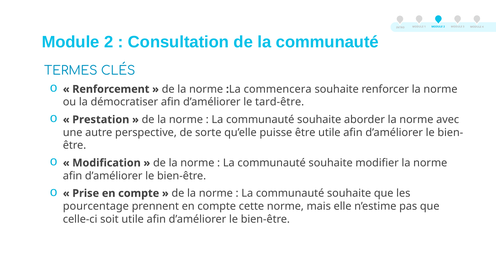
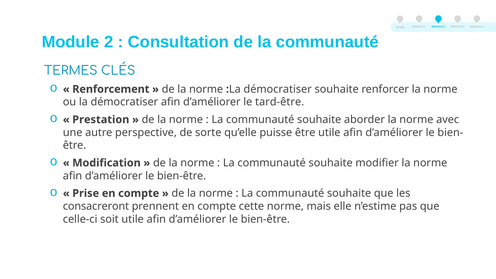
commencera at (278, 89): commencera -> démocratiser
pourcentage: pourcentage -> consacreront
